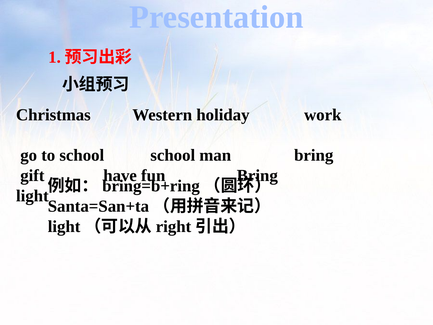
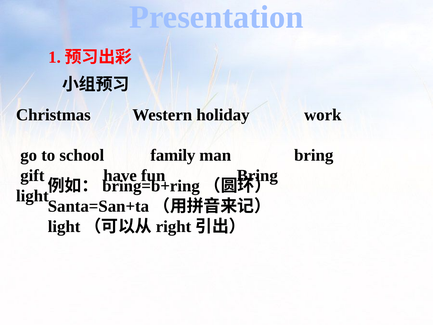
school school: school -> family
